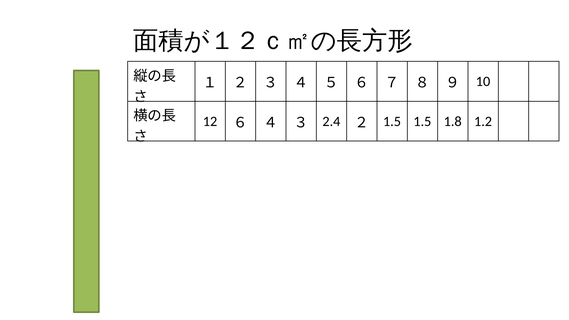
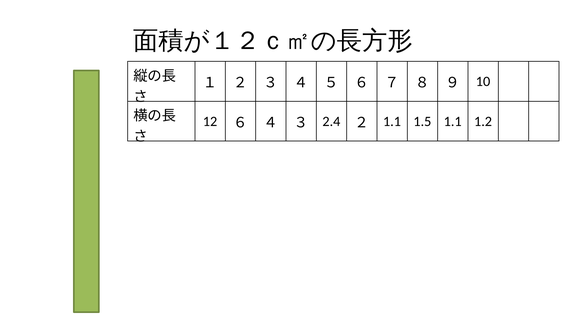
２ 1.5: 1.5 -> 1.1
1.5 1.8: 1.8 -> 1.1
